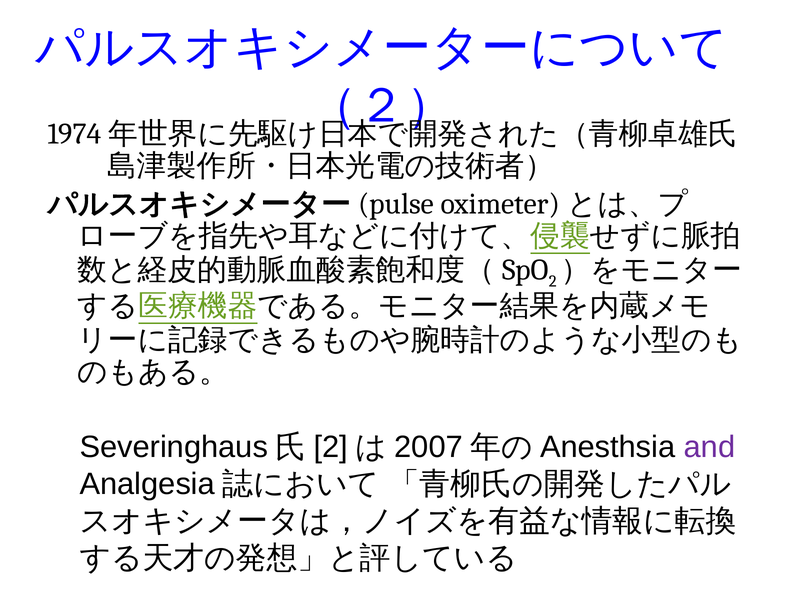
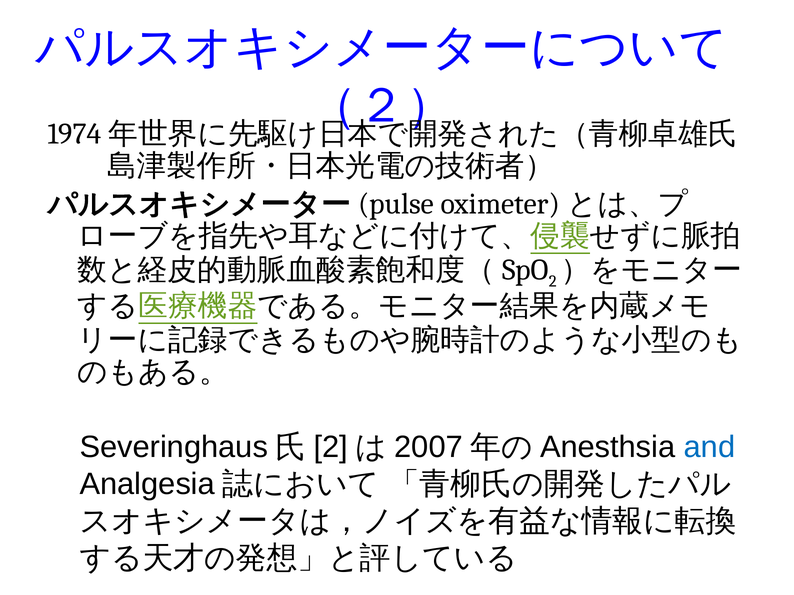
and colour: purple -> blue
